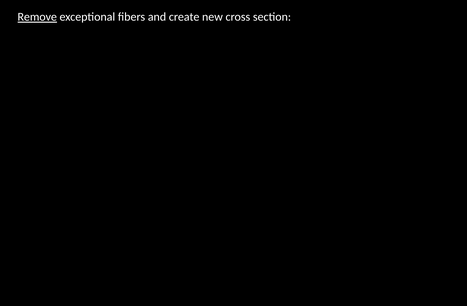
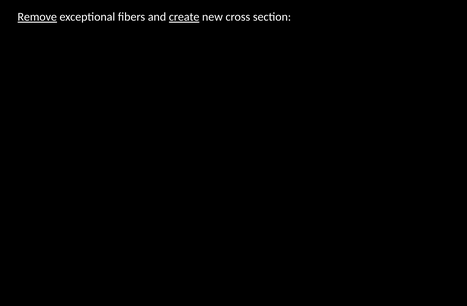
create underline: none -> present
